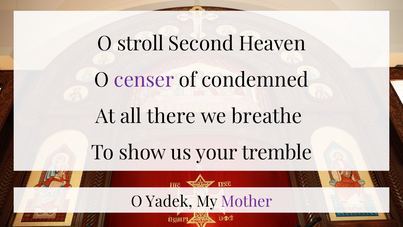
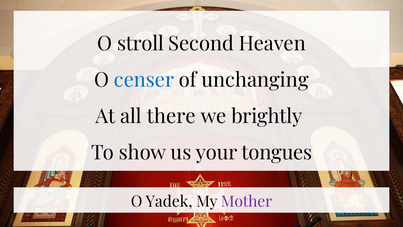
censer colour: purple -> blue
condemned: condemned -> unchanging
breathe: breathe -> brightly
tremble: tremble -> tongues
